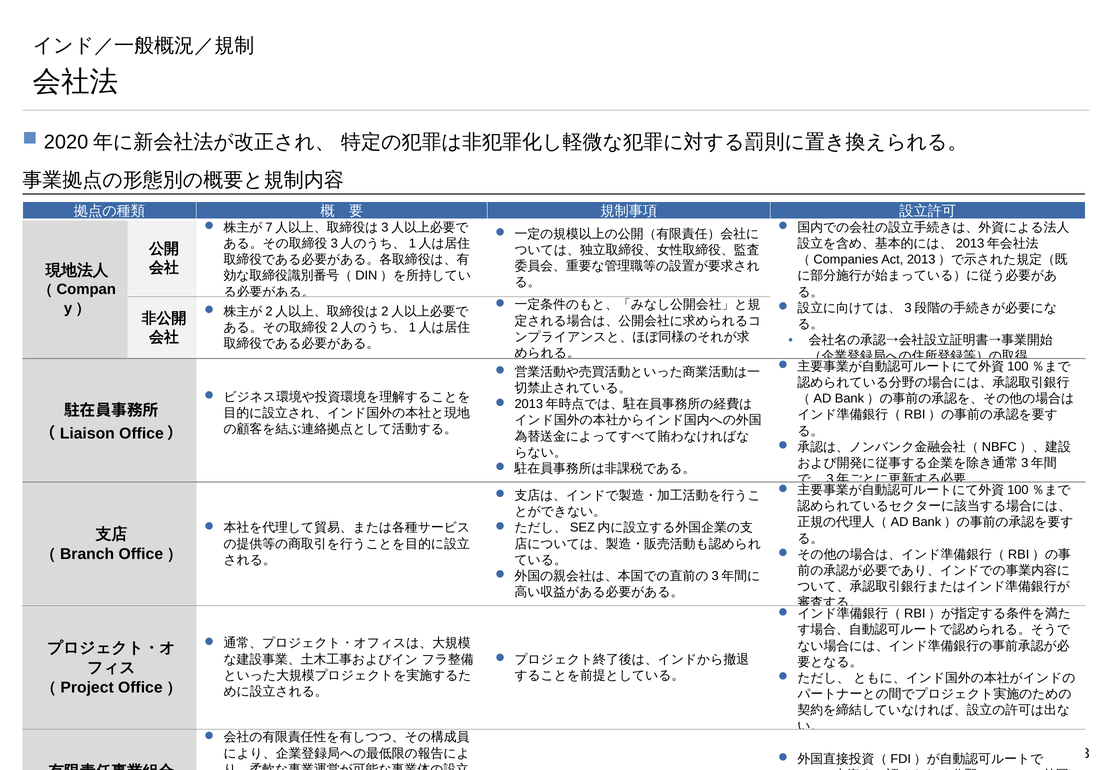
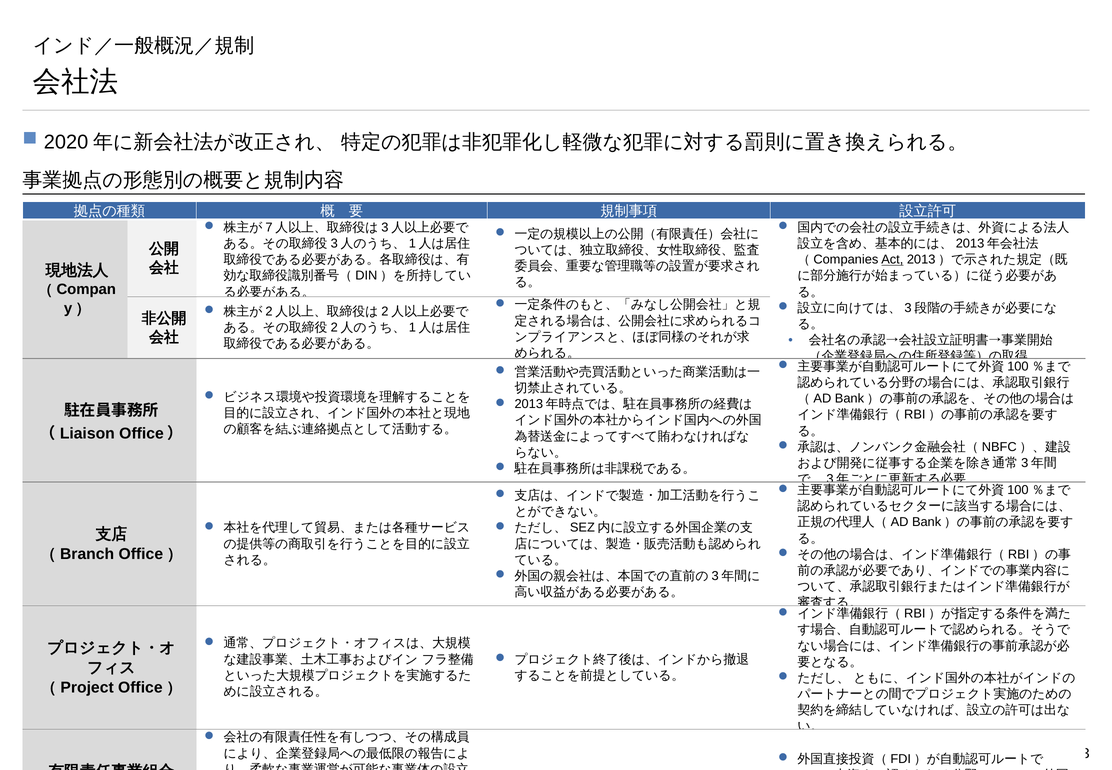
Act underline: none -> present
